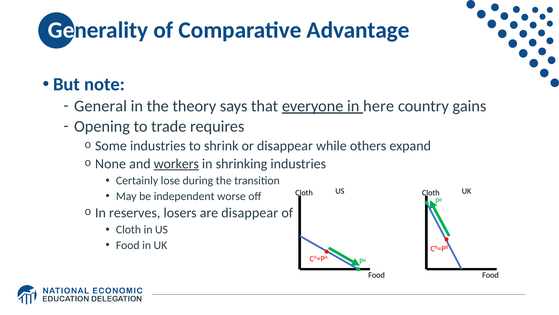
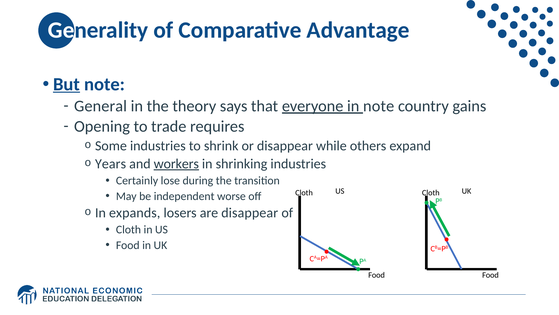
But underline: none -> present
in here: here -> note
None: None -> Years
reserves: reserves -> expands
